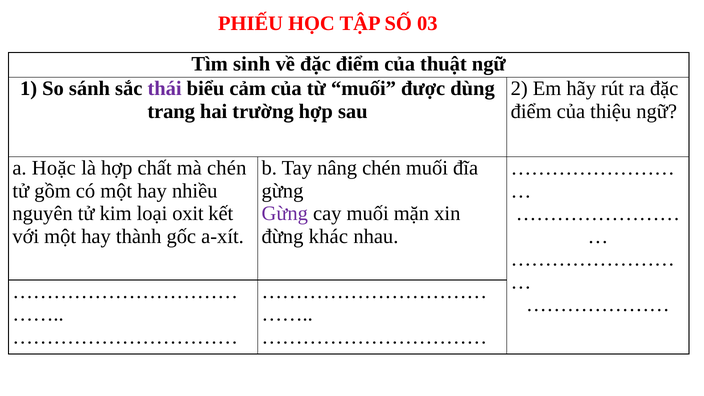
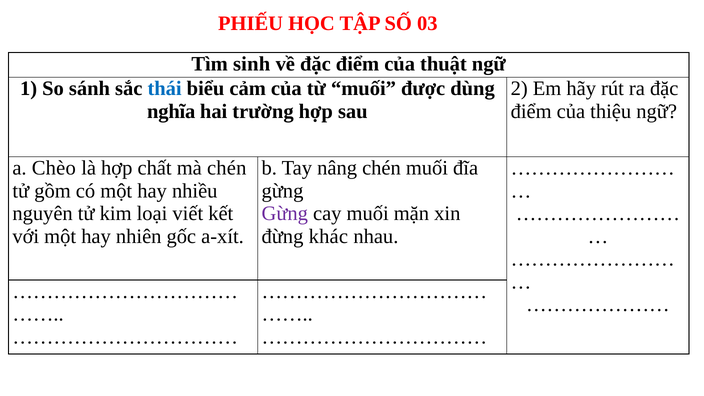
thái colour: purple -> blue
trang: trang -> nghĩa
Hoặc: Hoặc -> Chèo
oxit: oxit -> viết
thành: thành -> nhiên
